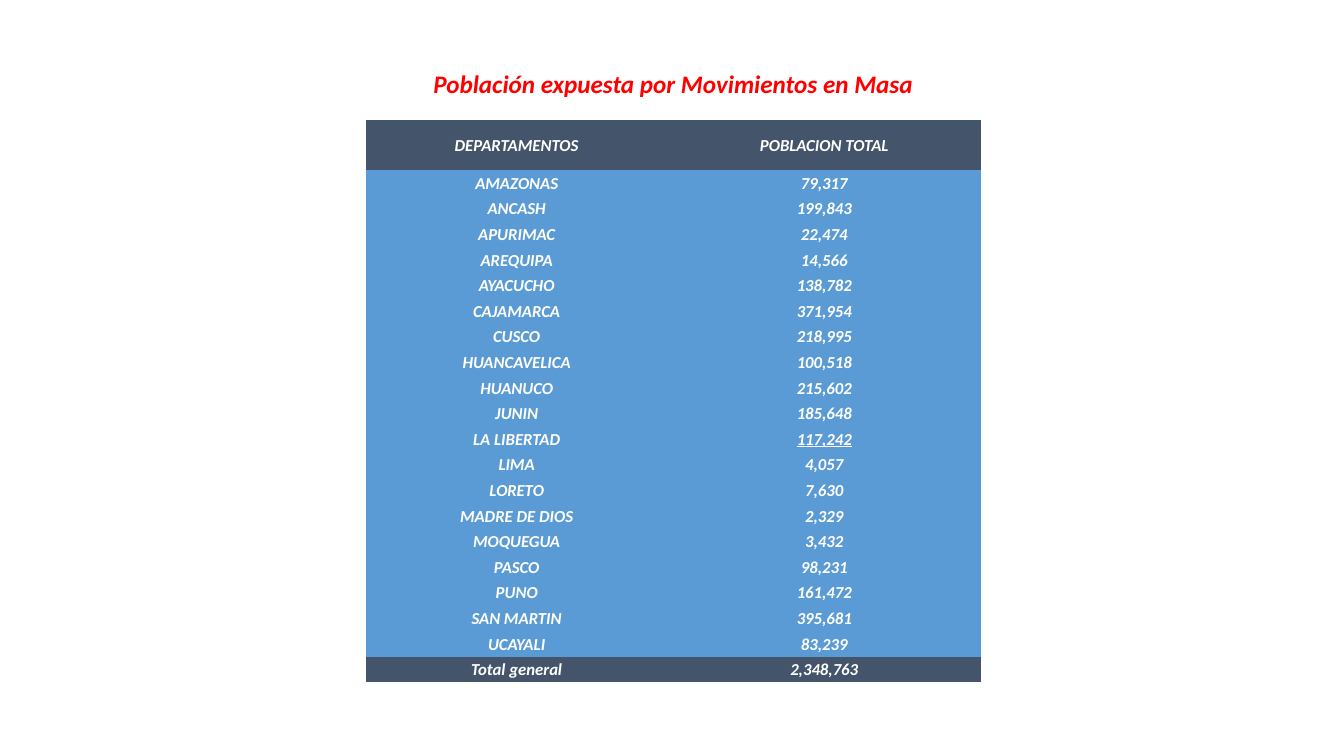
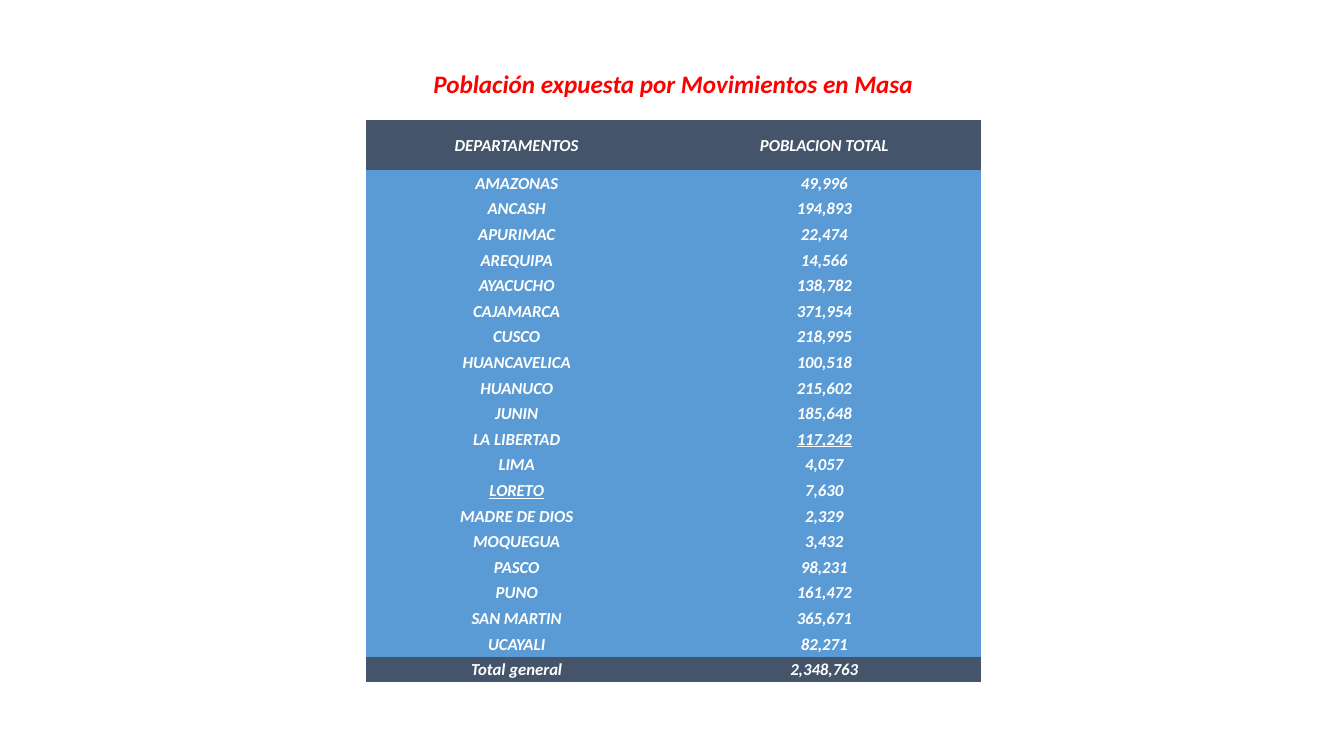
79,317: 79,317 -> 49,996
199,843: 199,843 -> 194,893
LORETO underline: none -> present
395,681: 395,681 -> 365,671
83,239: 83,239 -> 82,271
